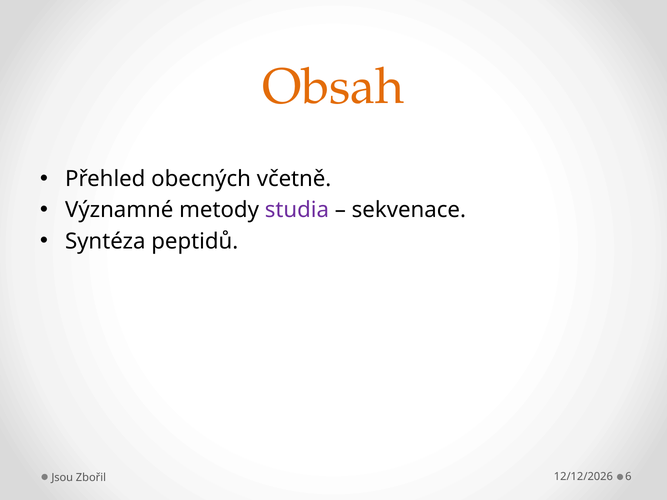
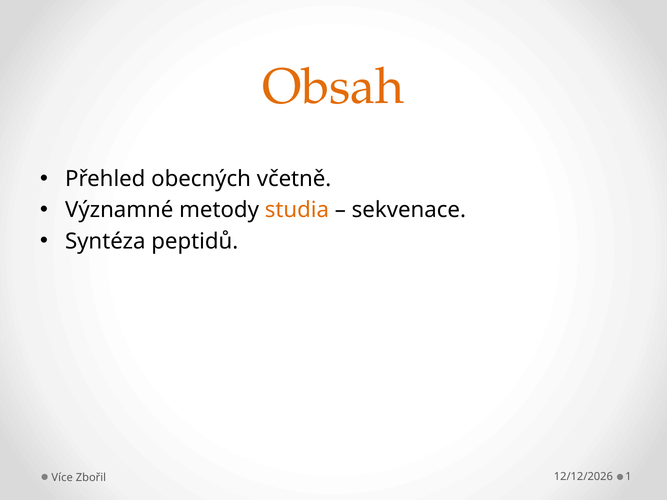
studia colour: purple -> orange
Jsou: Jsou -> Více
6: 6 -> 1
